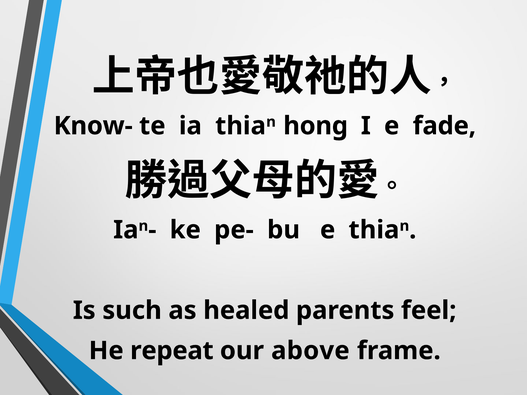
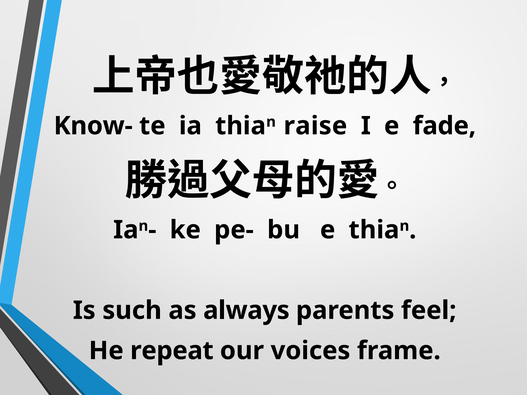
hong: hong -> raise
healed: healed -> always
above: above -> voices
